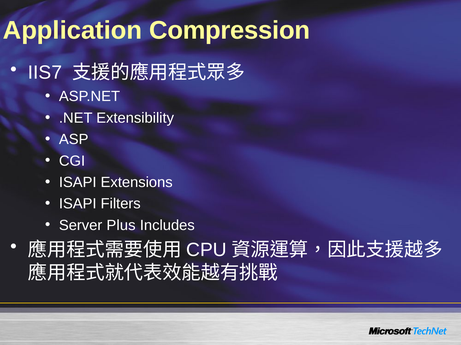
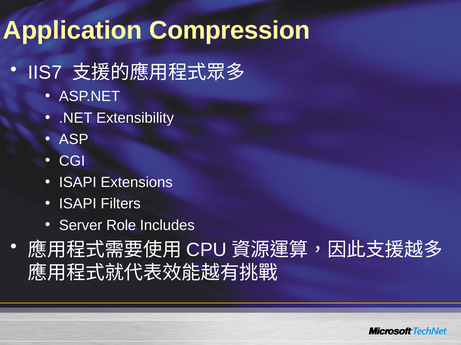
Plus: Plus -> Role
